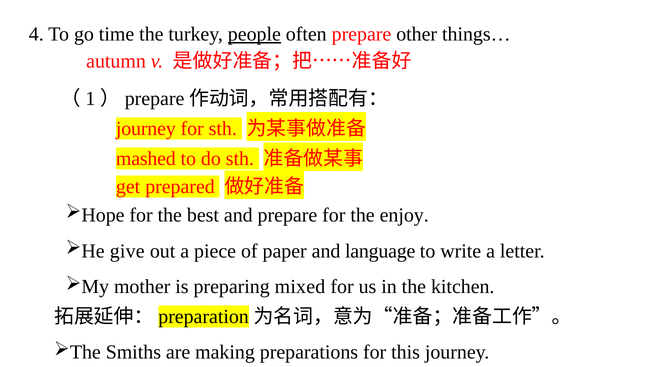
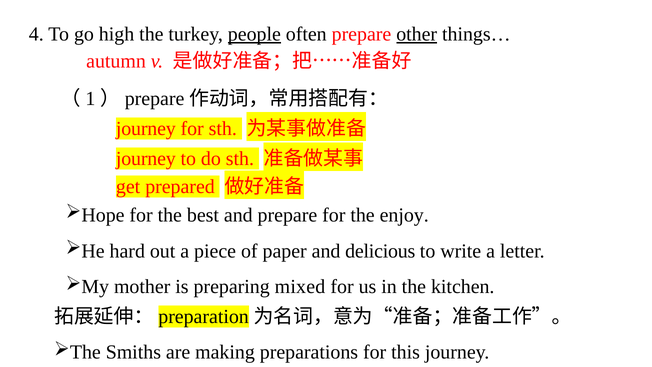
time: time -> high
other underline: none -> present
mashed at (146, 159): mashed -> journey
give: give -> hard
language: language -> delicious
